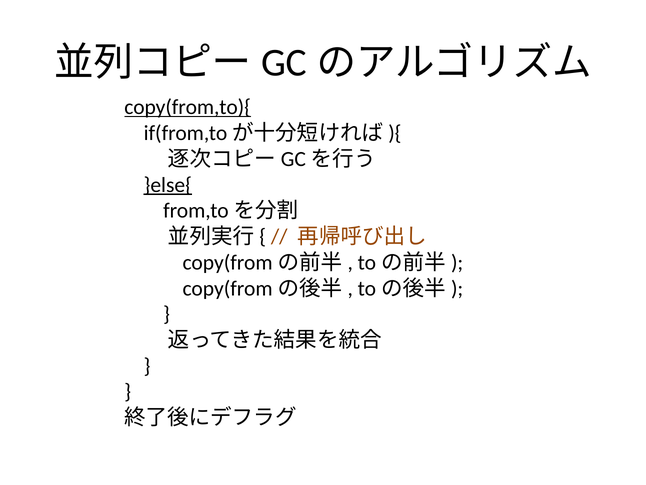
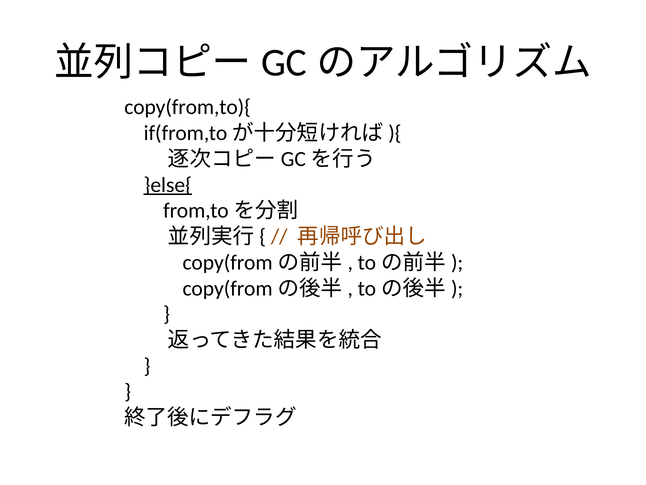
copy(from,to){ underline: present -> none
